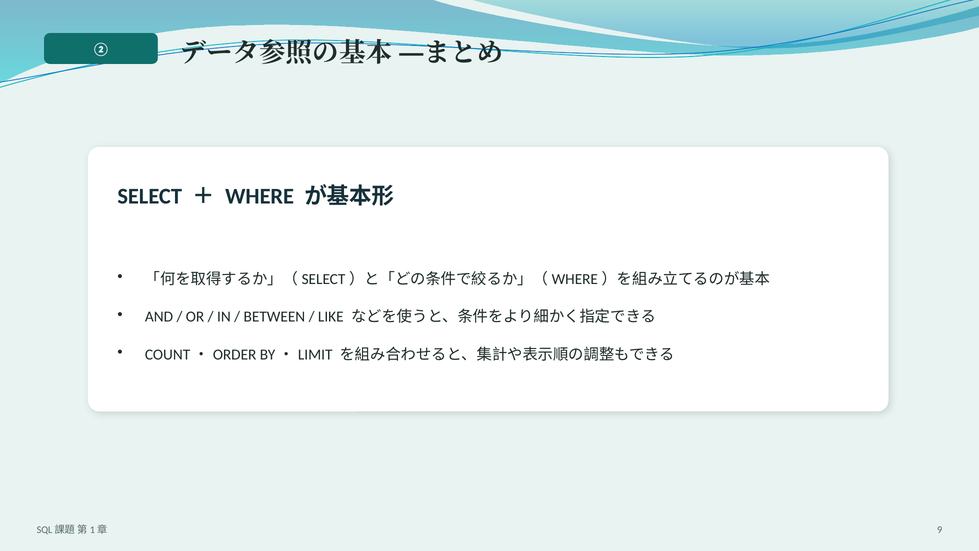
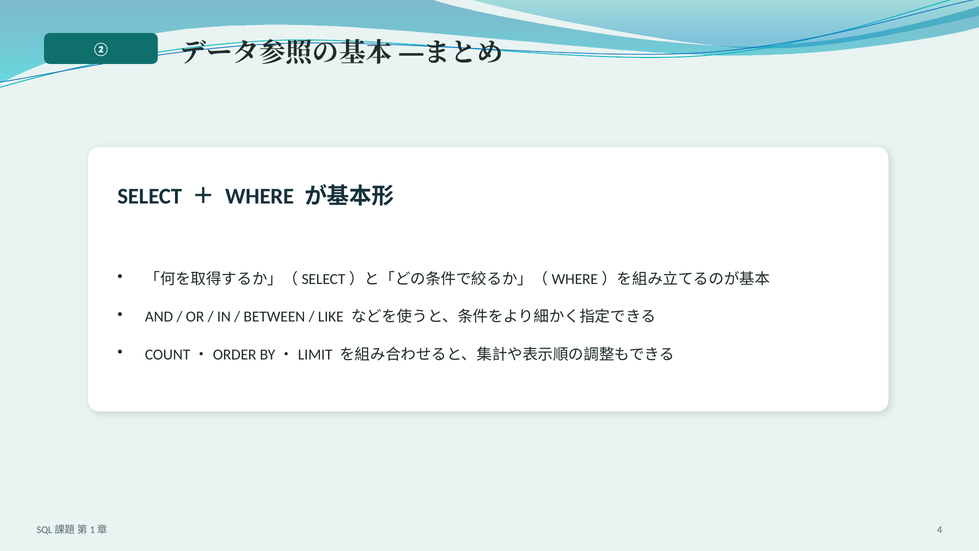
9: 9 -> 4
